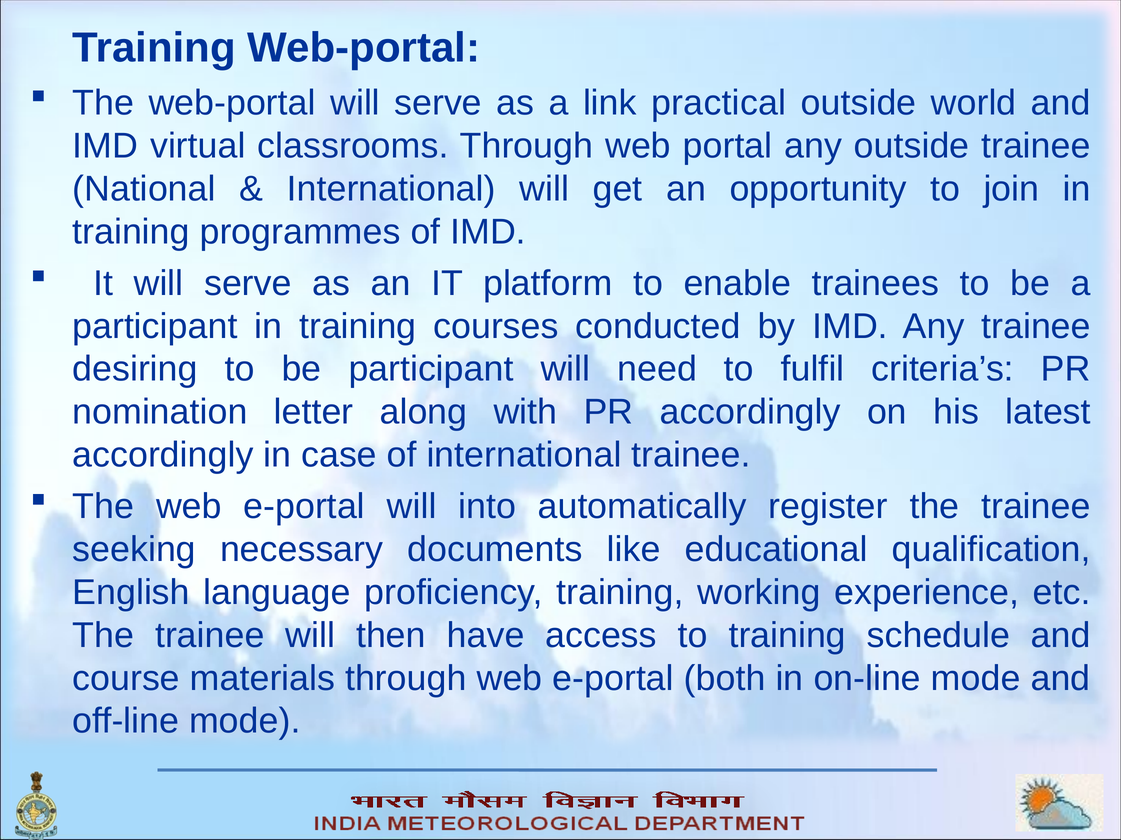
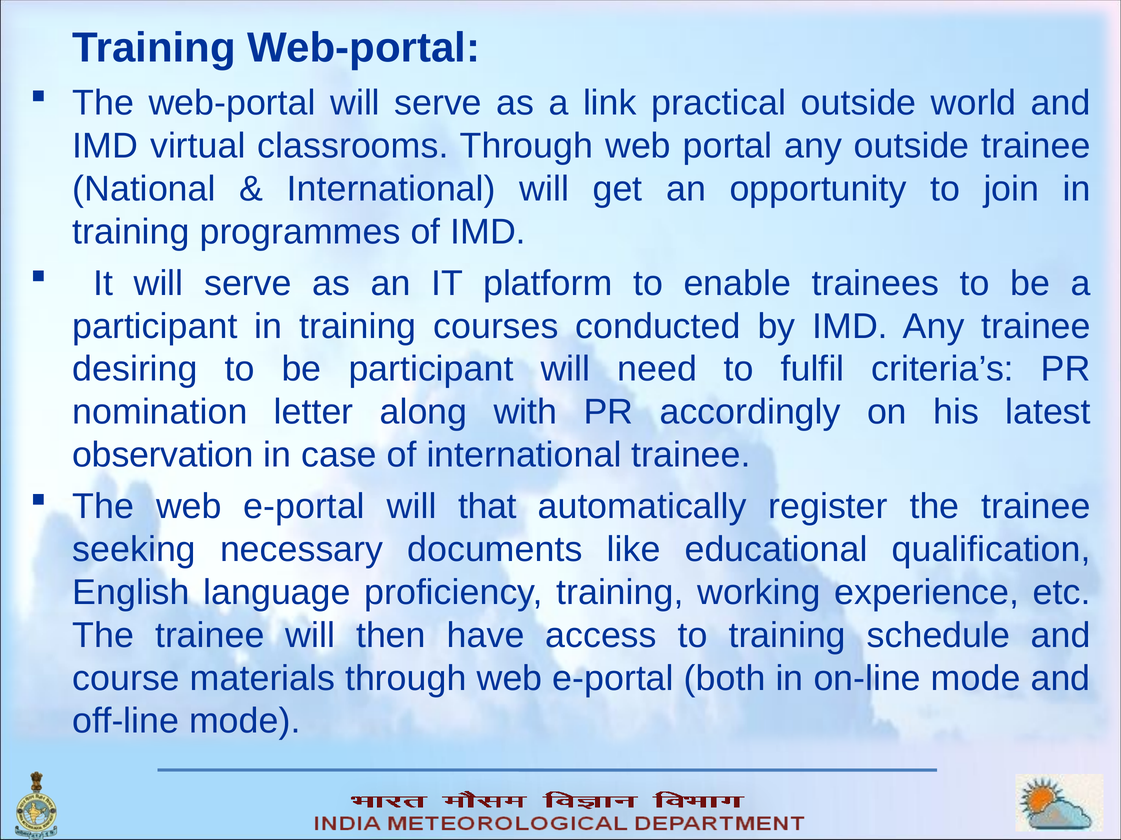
accordingly at (163, 455): accordingly -> observation
into: into -> that
